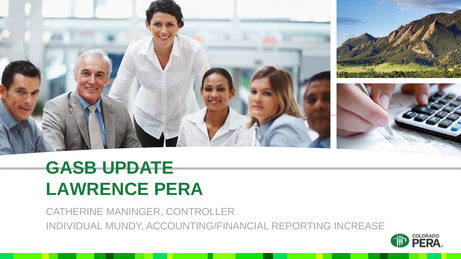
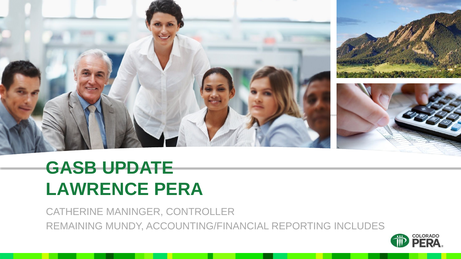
INDIVIDUAL: INDIVIDUAL -> REMAINING
INCREASE: INCREASE -> INCLUDES
